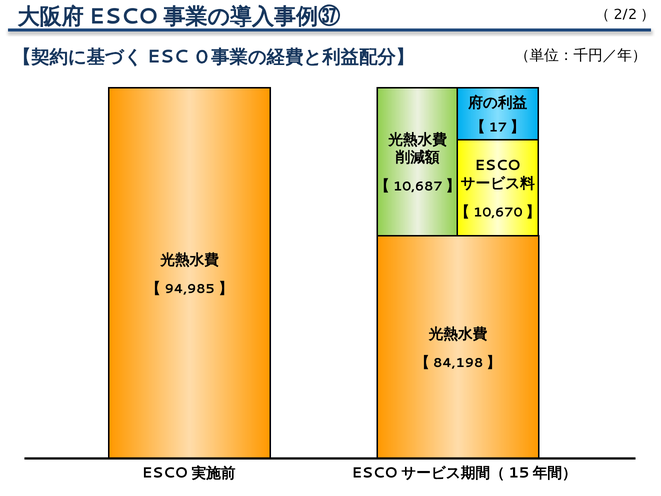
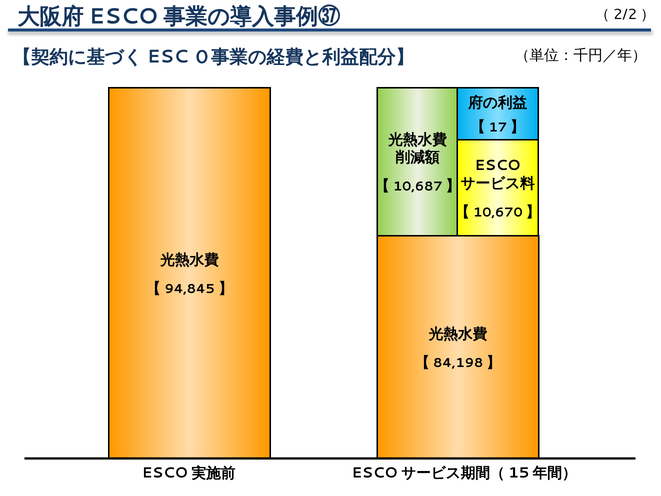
94,985: 94,985 -> 94,845
